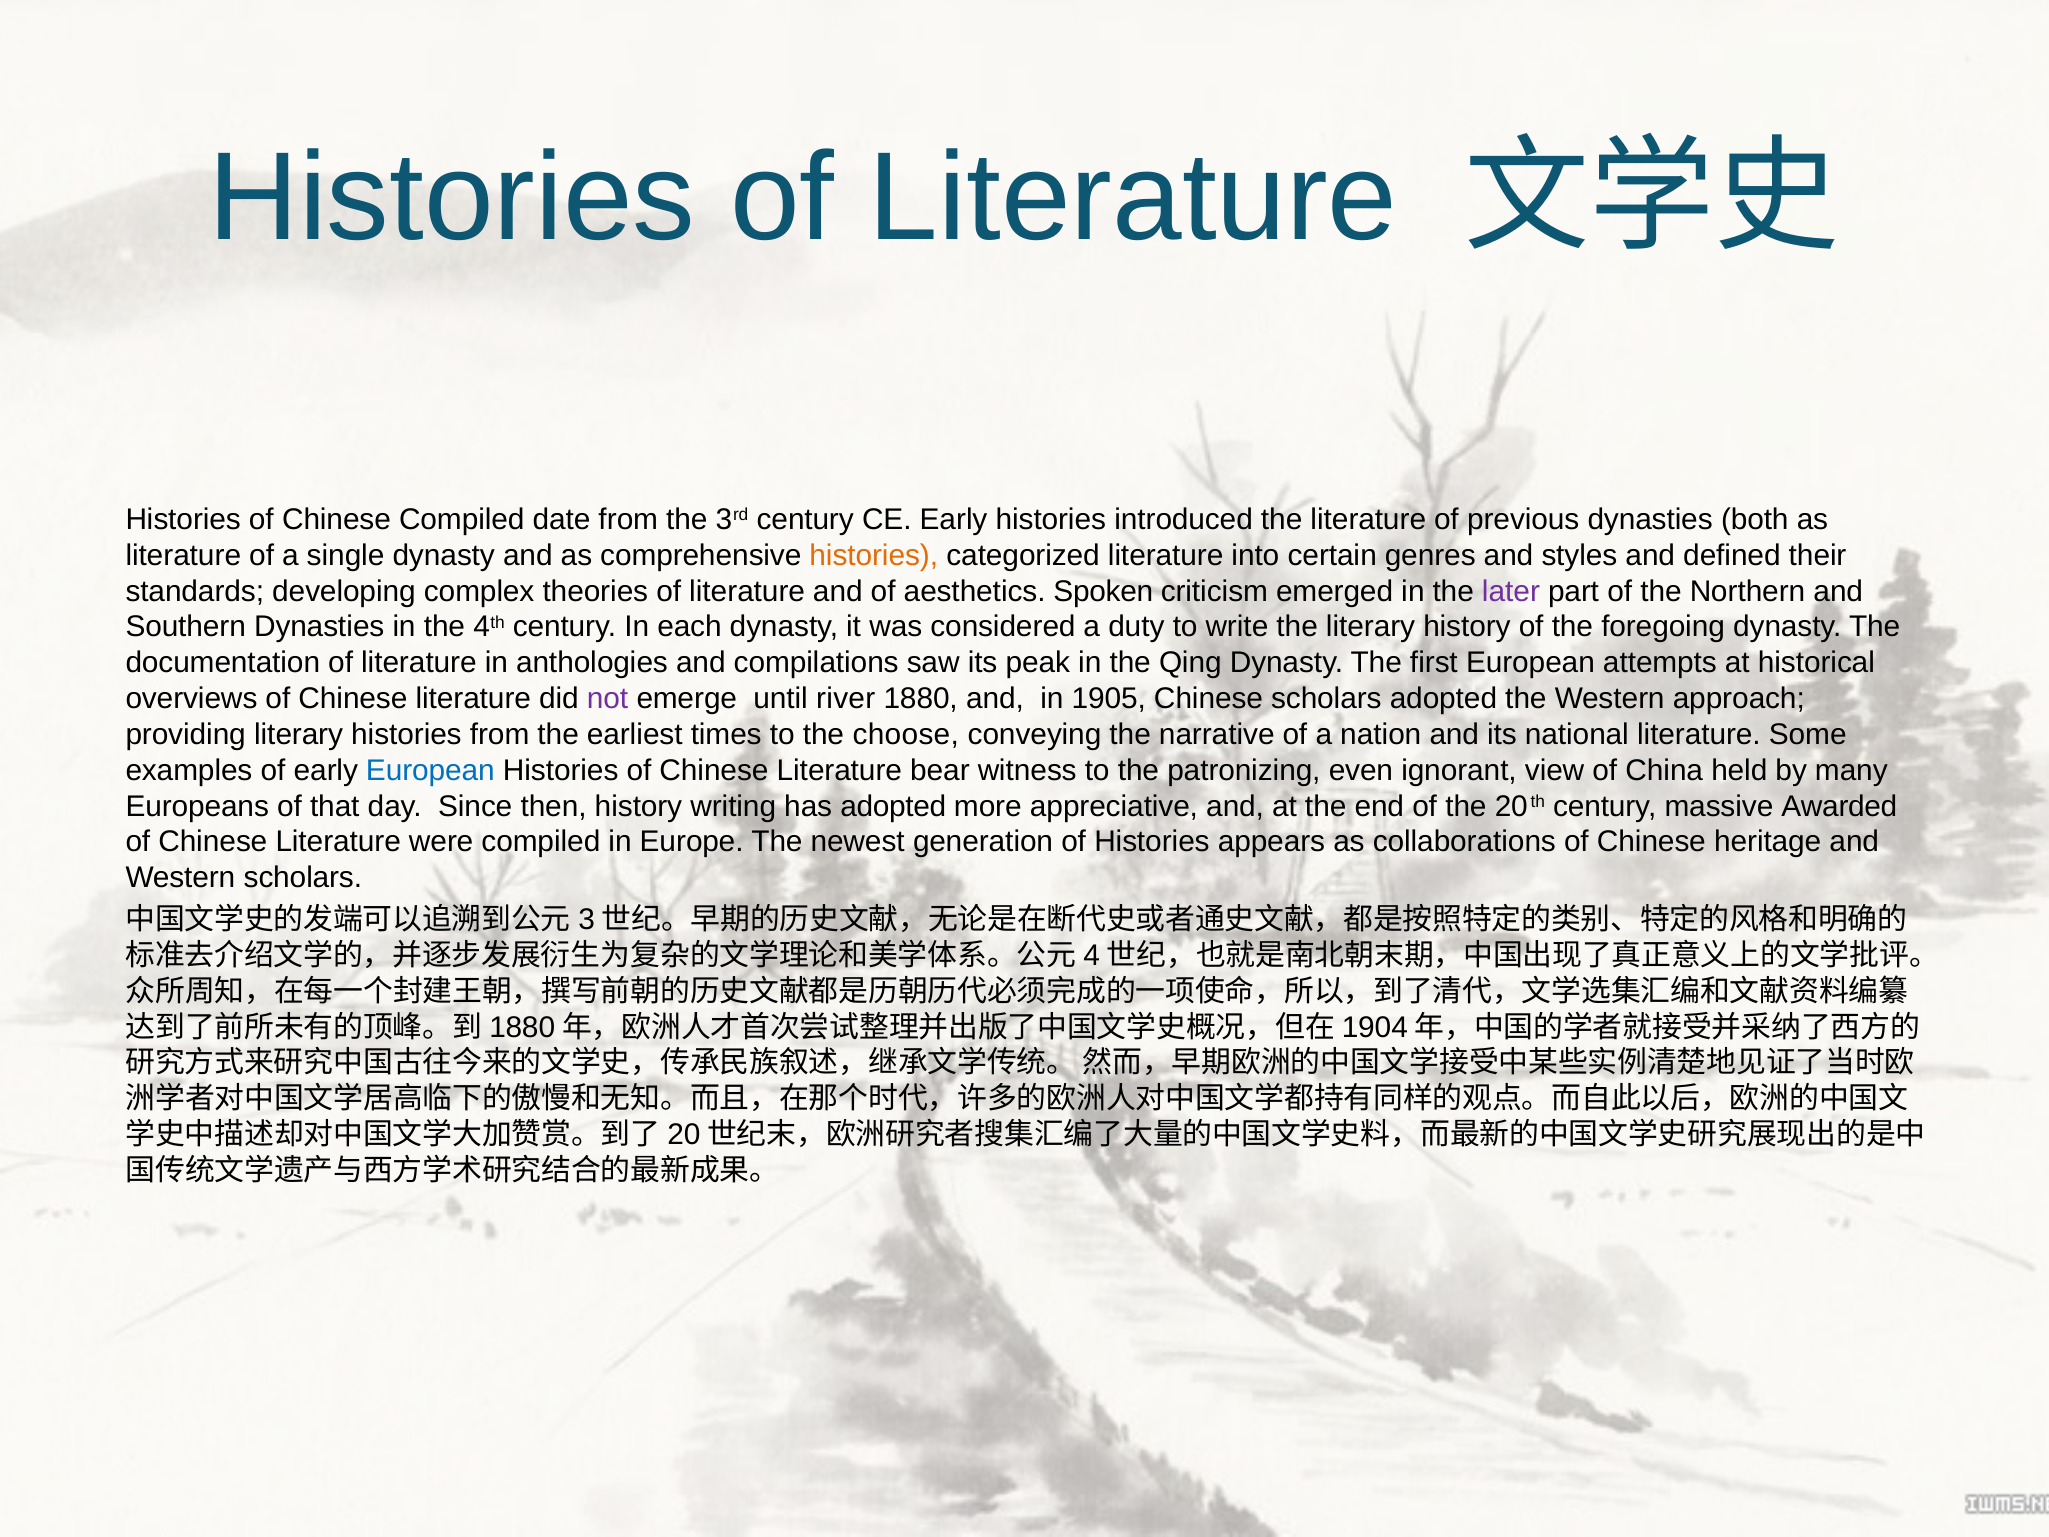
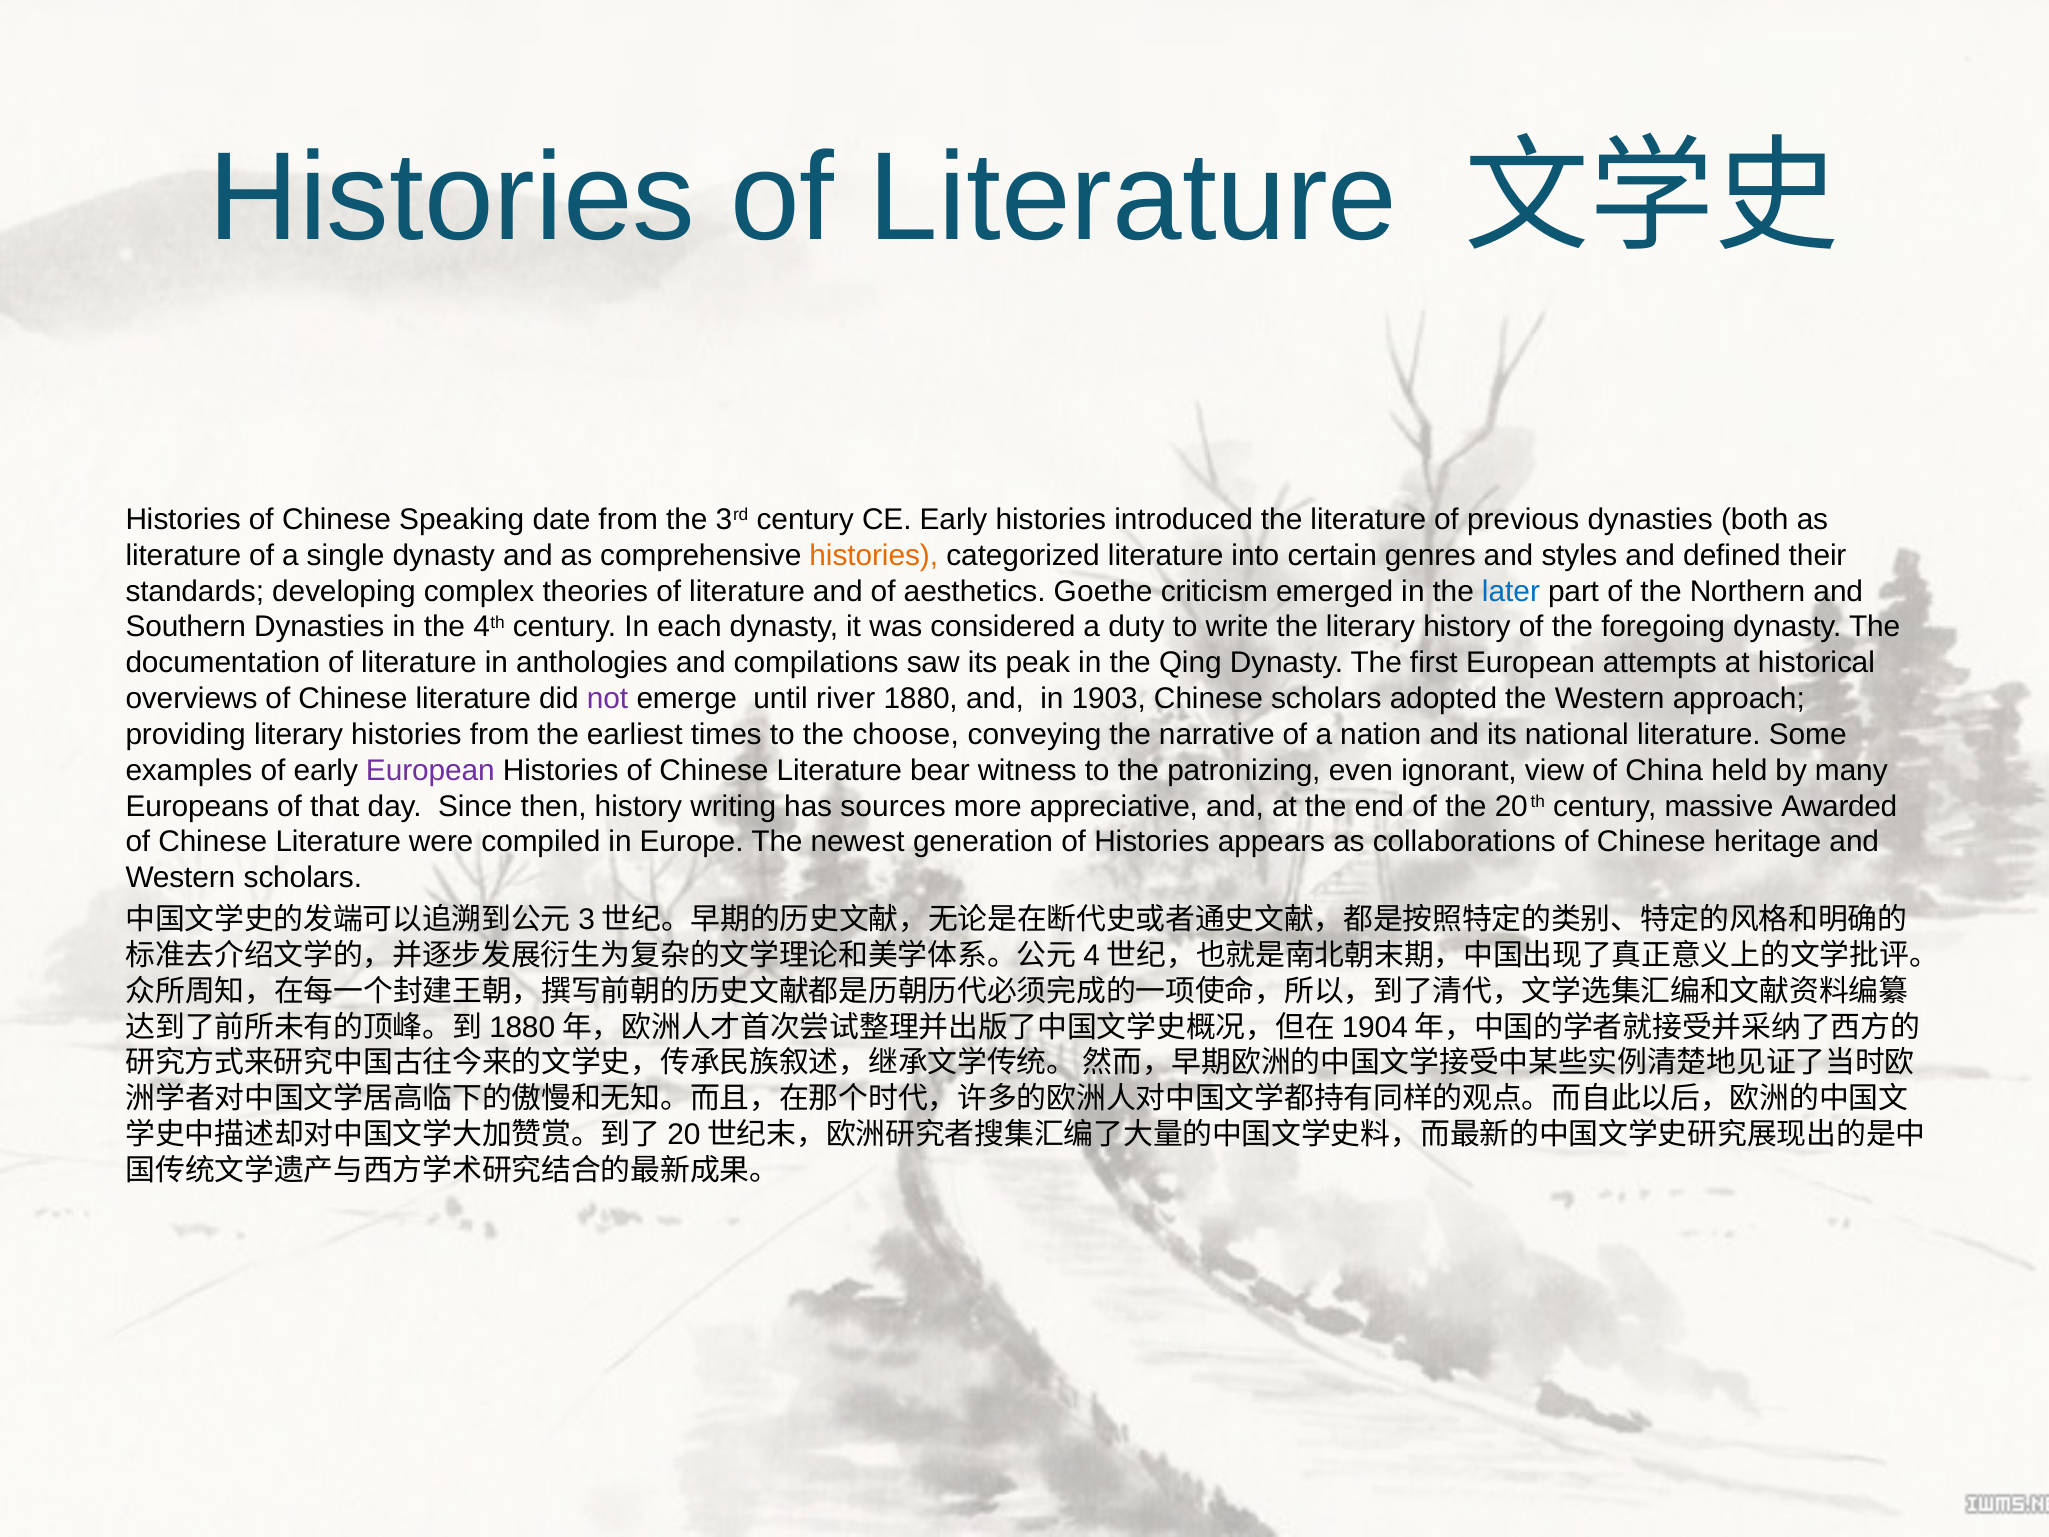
Chinese Compiled: Compiled -> Speaking
Spoken: Spoken -> Goethe
later colour: purple -> blue
1905: 1905 -> 1903
European at (430, 770) colour: blue -> purple
has adopted: adopted -> sources
